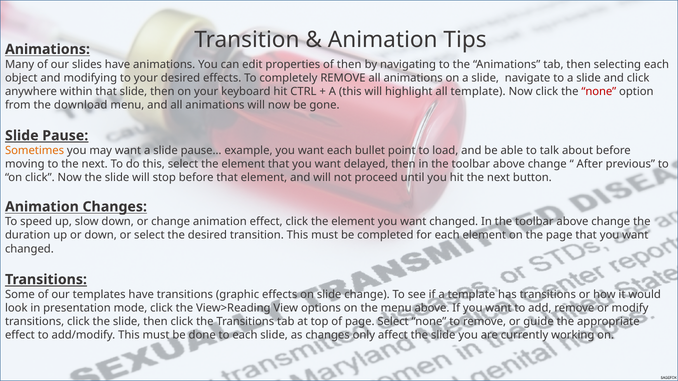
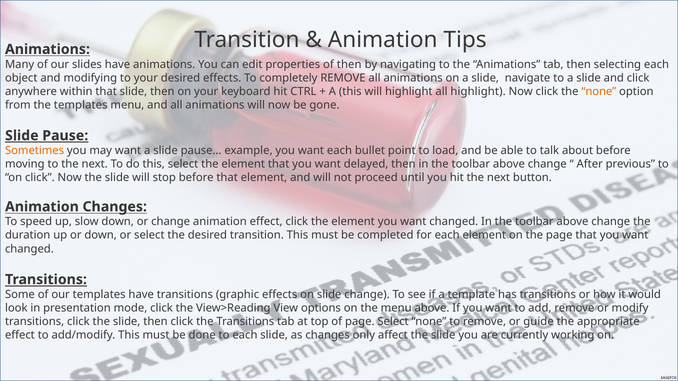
all template: template -> highlight
none at (599, 91) colour: red -> orange
the download: download -> templates
